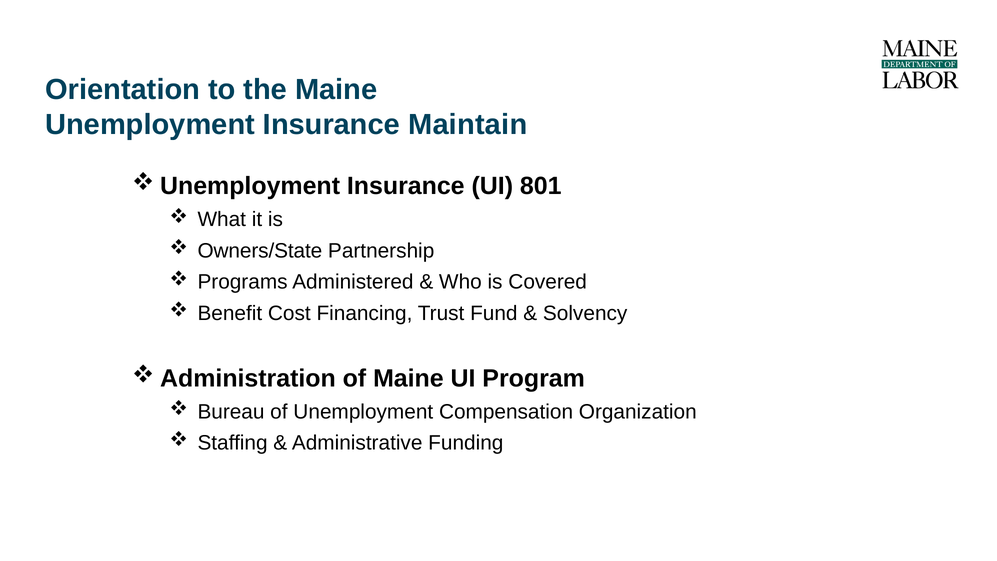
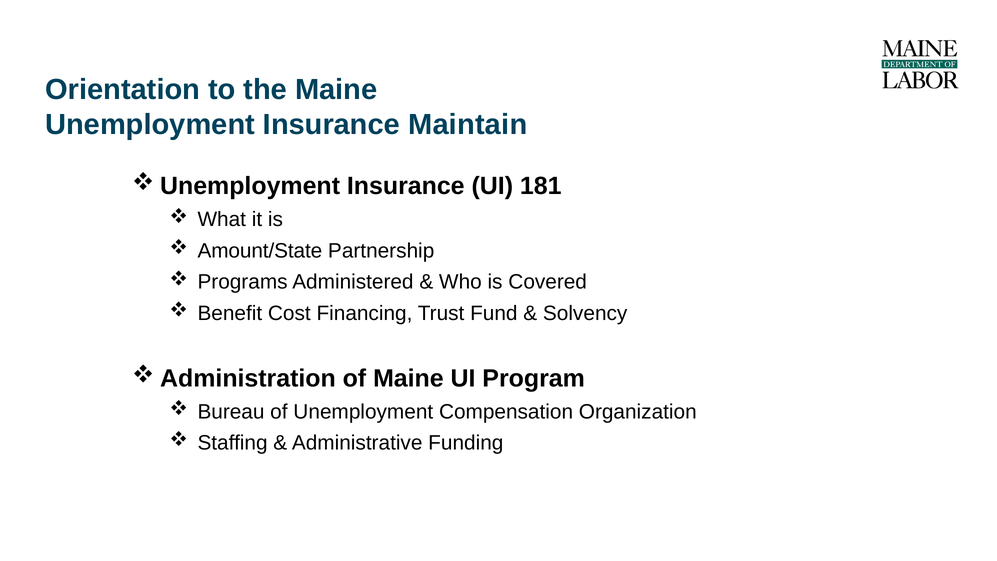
801: 801 -> 181
Owners/State: Owners/State -> Amount/State
